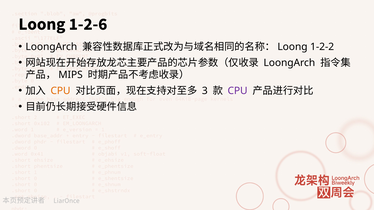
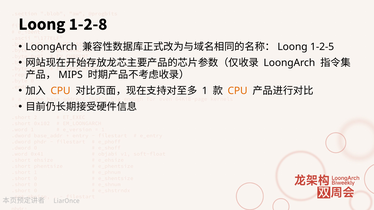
1-2-6: 1-2-6 -> 1-2-8
1-2-2: 1-2-2 -> 1-2-5
3: 3 -> 1
CPU at (238, 91) colour: purple -> orange
